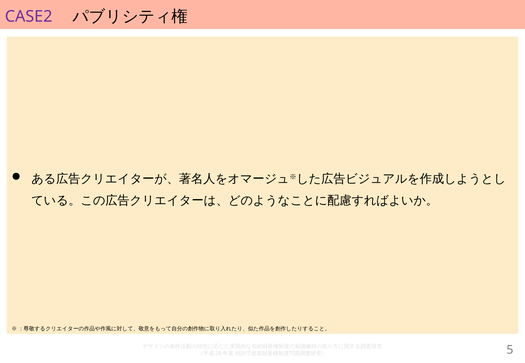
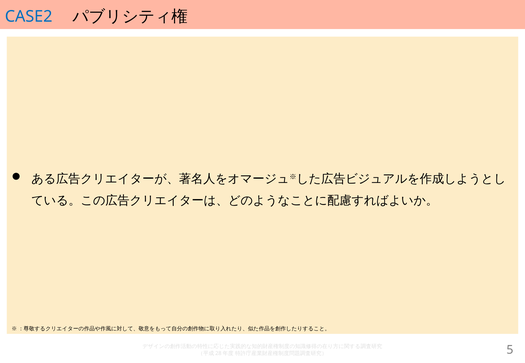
CASE2 colour: purple -> blue
